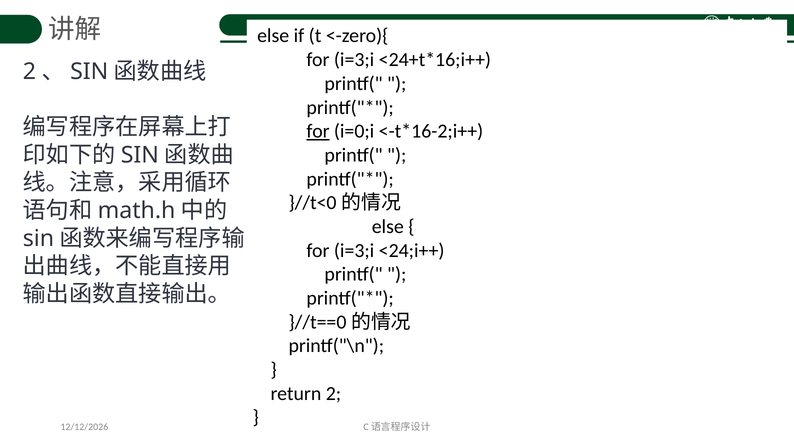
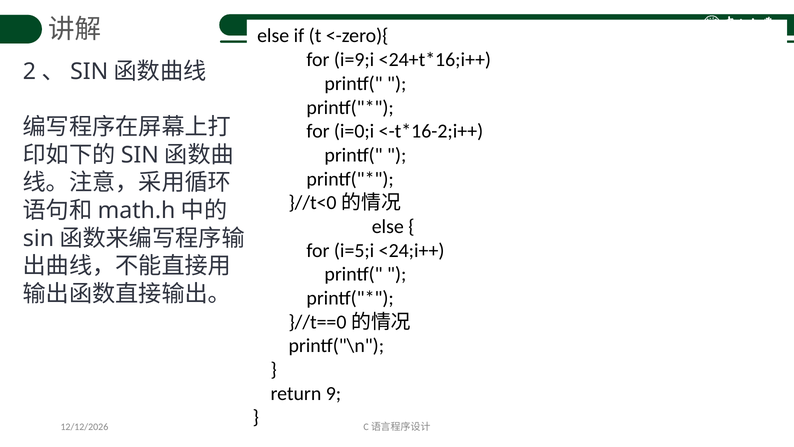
i=3;i at (354, 60): i=3;i -> i=9;i
for at (318, 131) underline: present -> none
i=3;i at (354, 250): i=3;i -> i=5;i
return 2: 2 -> 9
